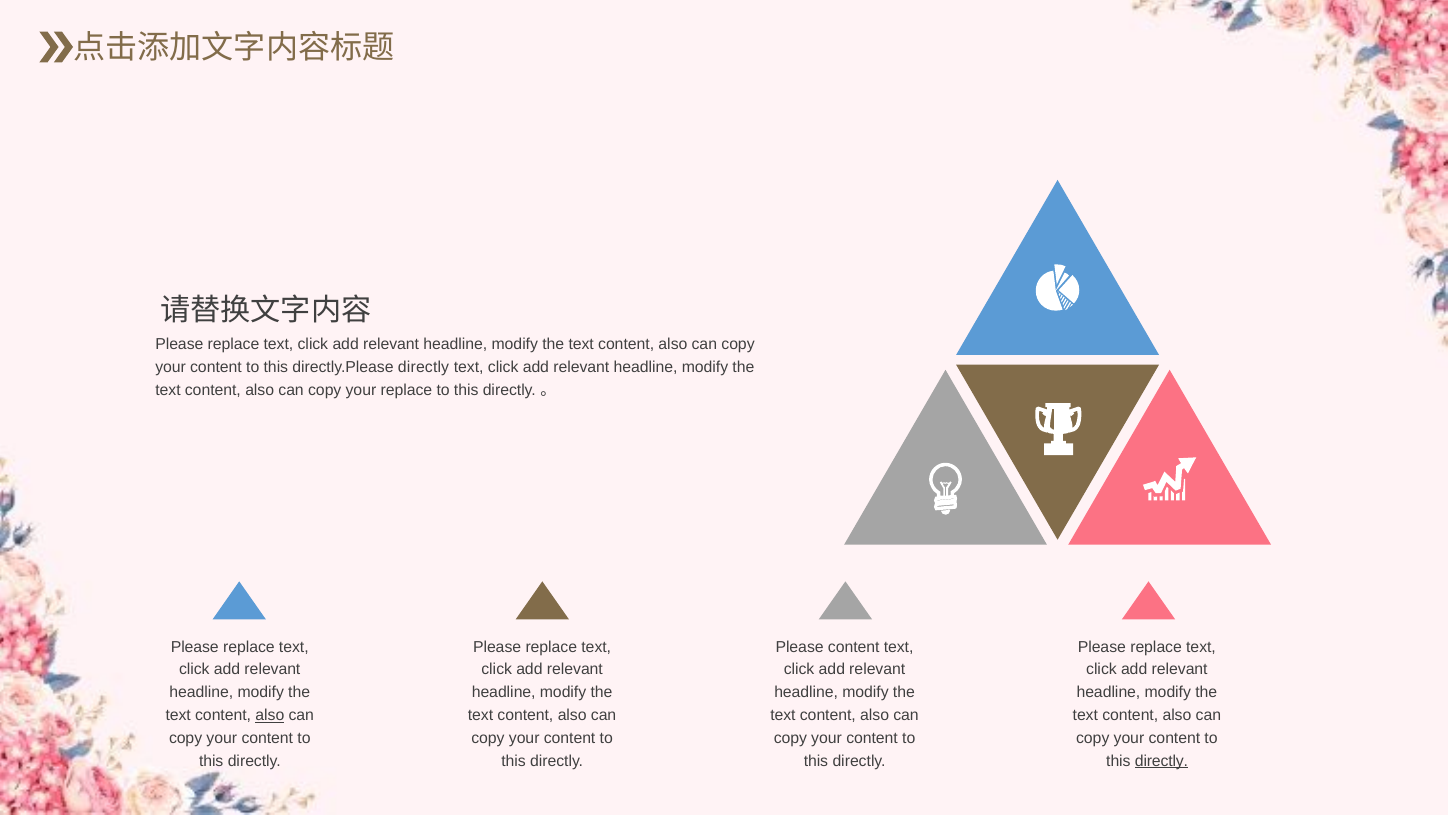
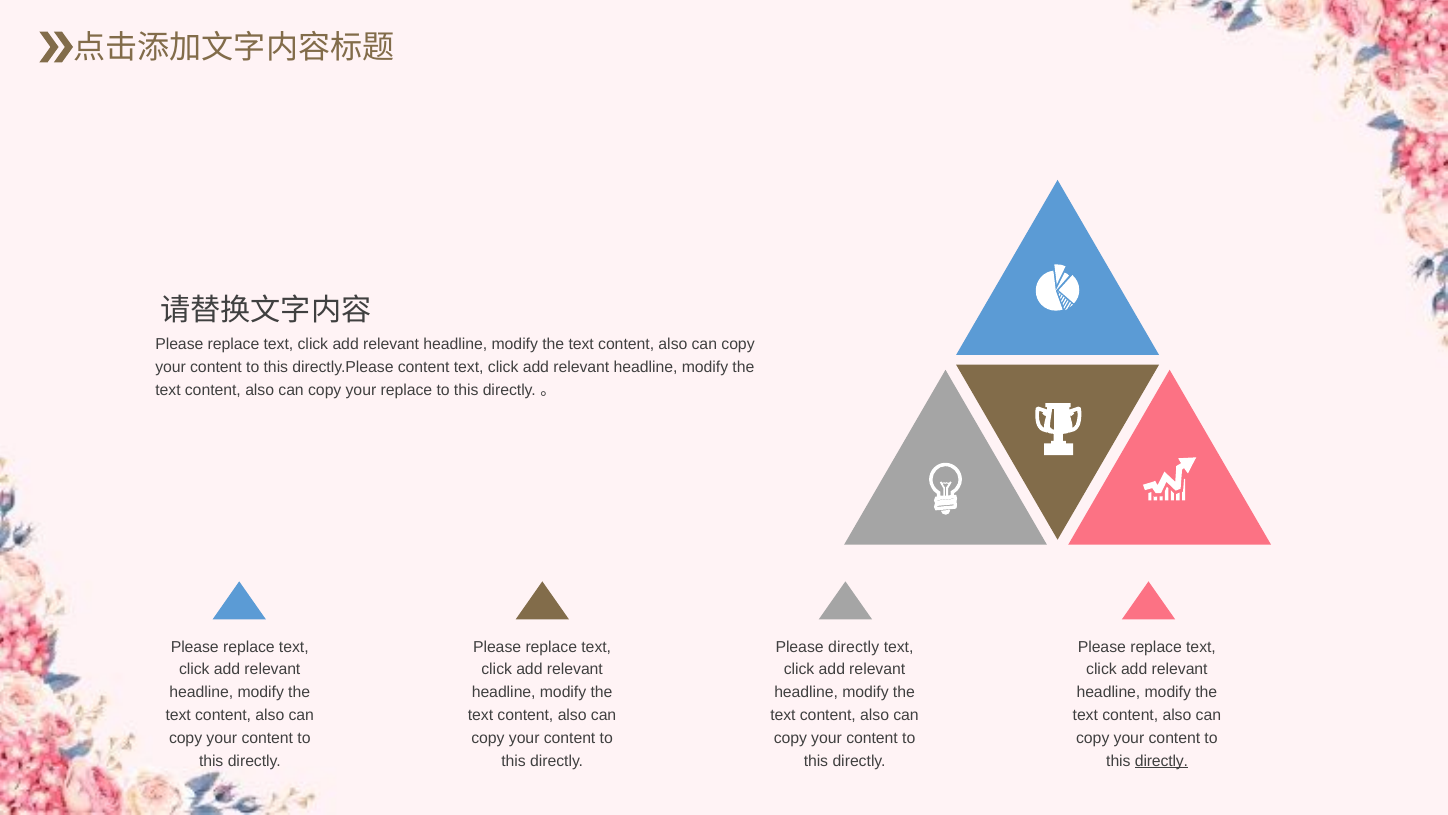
directly.Please directly: directly -> content
Please content: content -> directly
also at (270, 715) underline: present -> none
